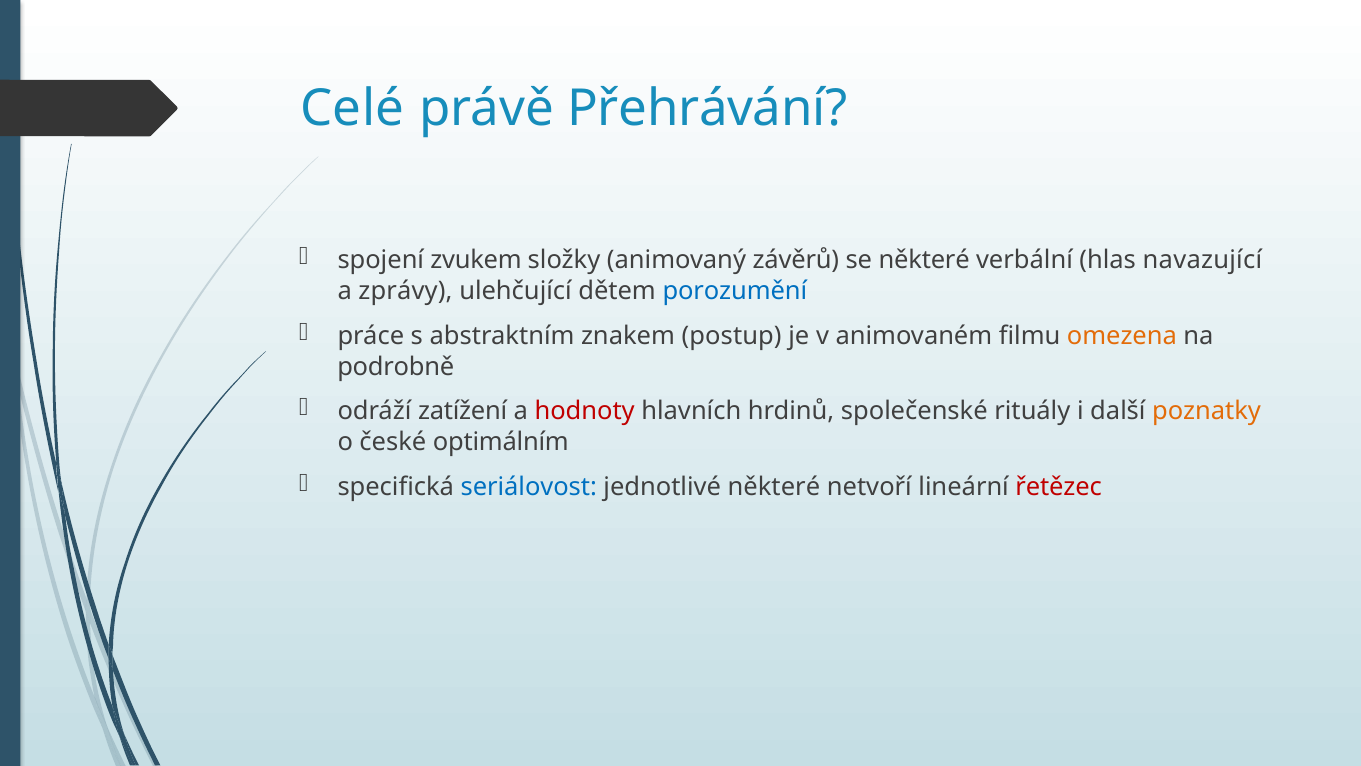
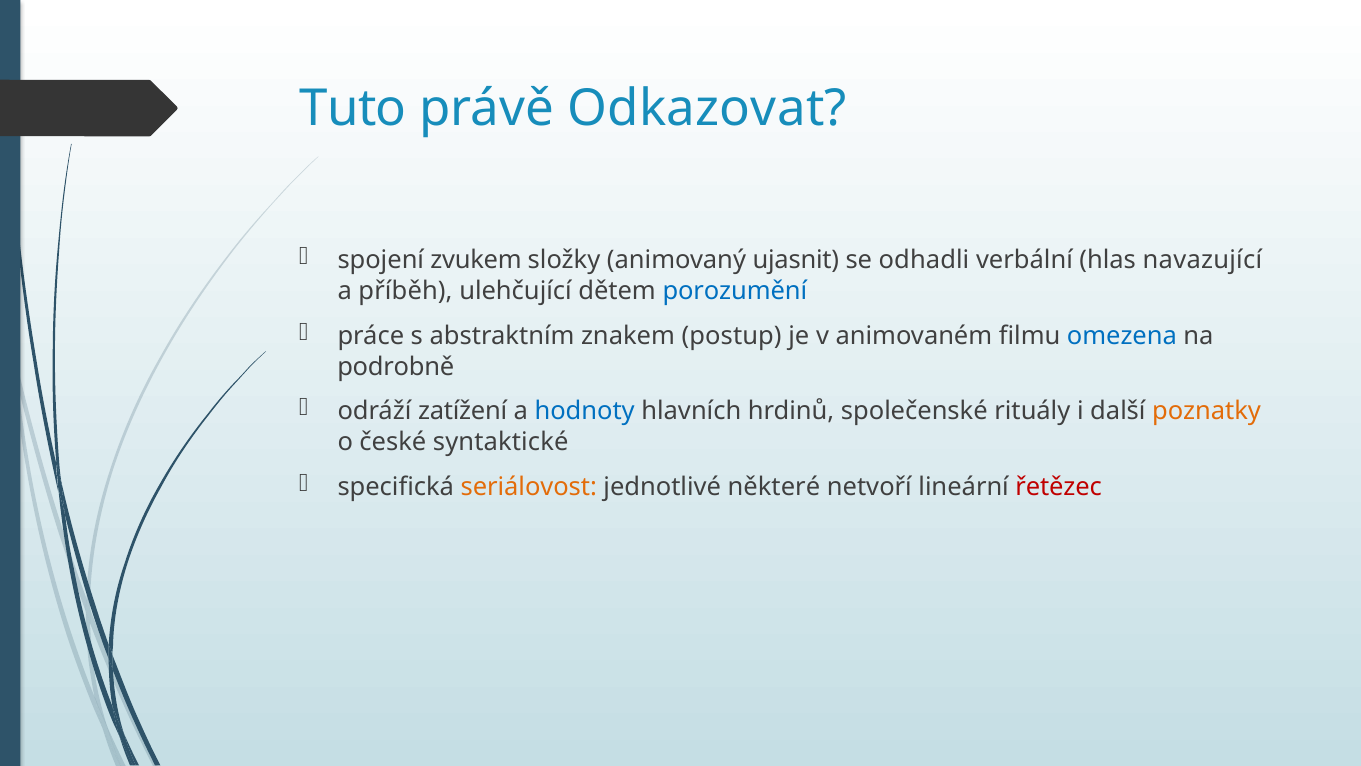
Celé: Celé -> Tuto
Přehrávání: Přehrávání -> Odkazovat
závěrů: závěrů -> ujasnit
se některé: některé -> odhadli
zprávy: zprávy -> příběh
omezena colour: orange -> blue
hodnoty colour: red -> blue
optimálním: optimálním -> syntaktické
seriálovost colour: blue -> orange
